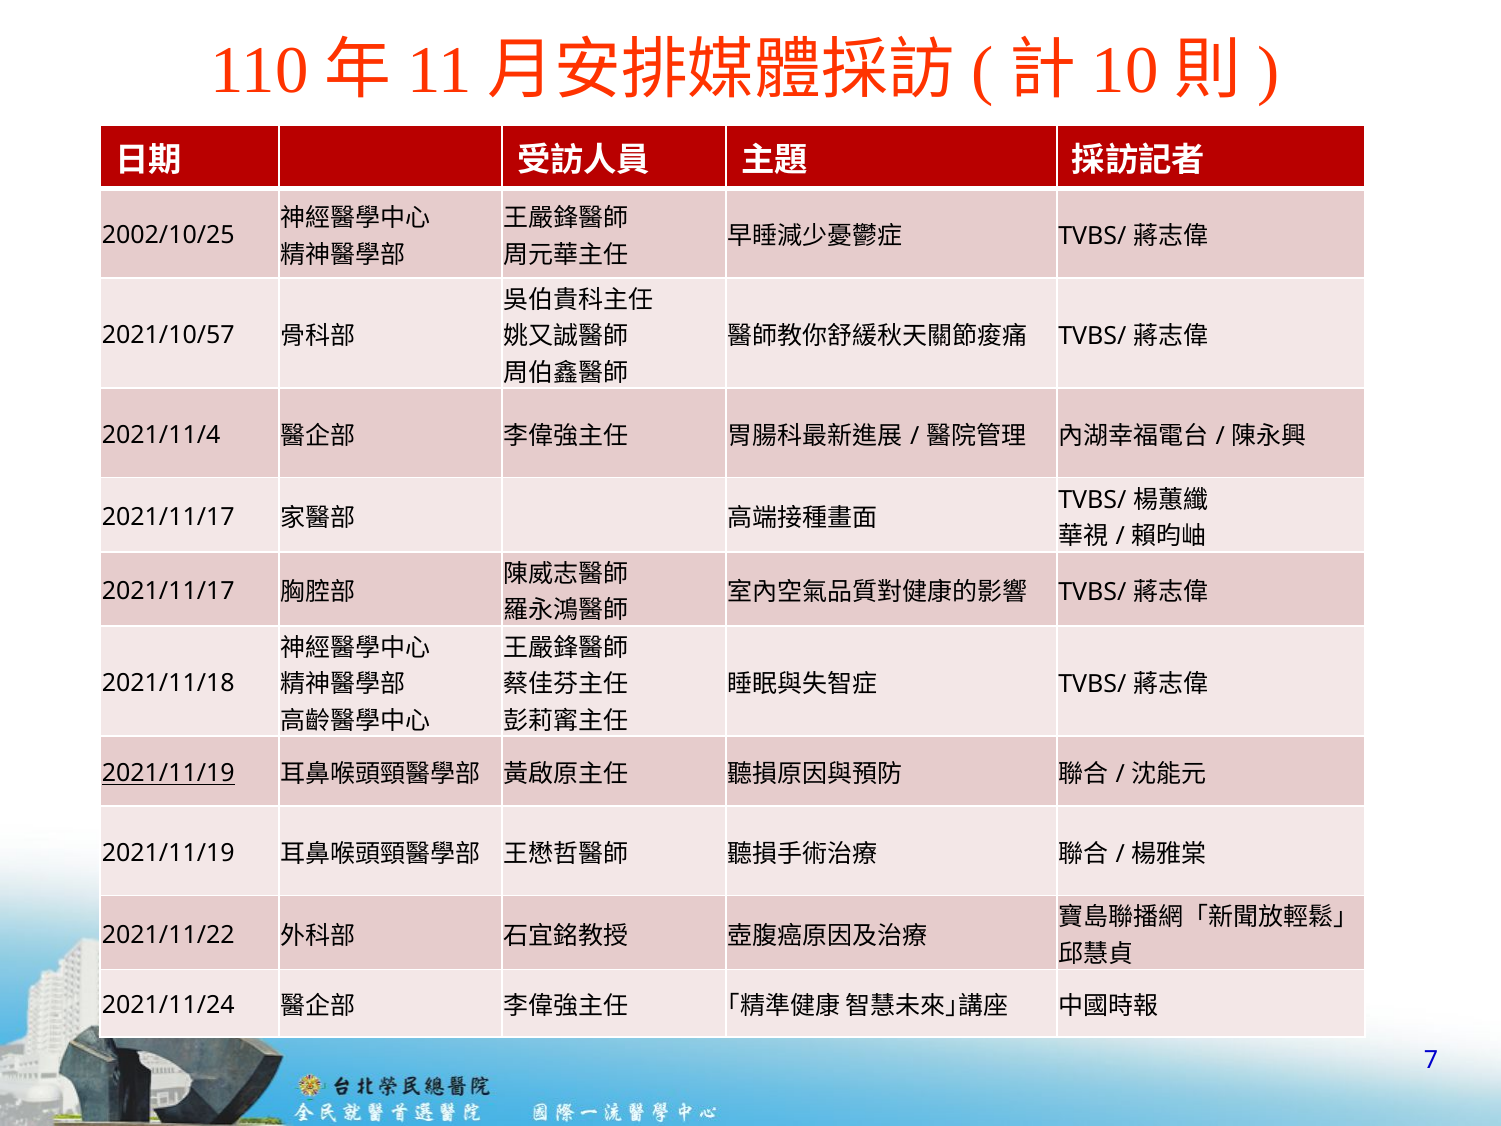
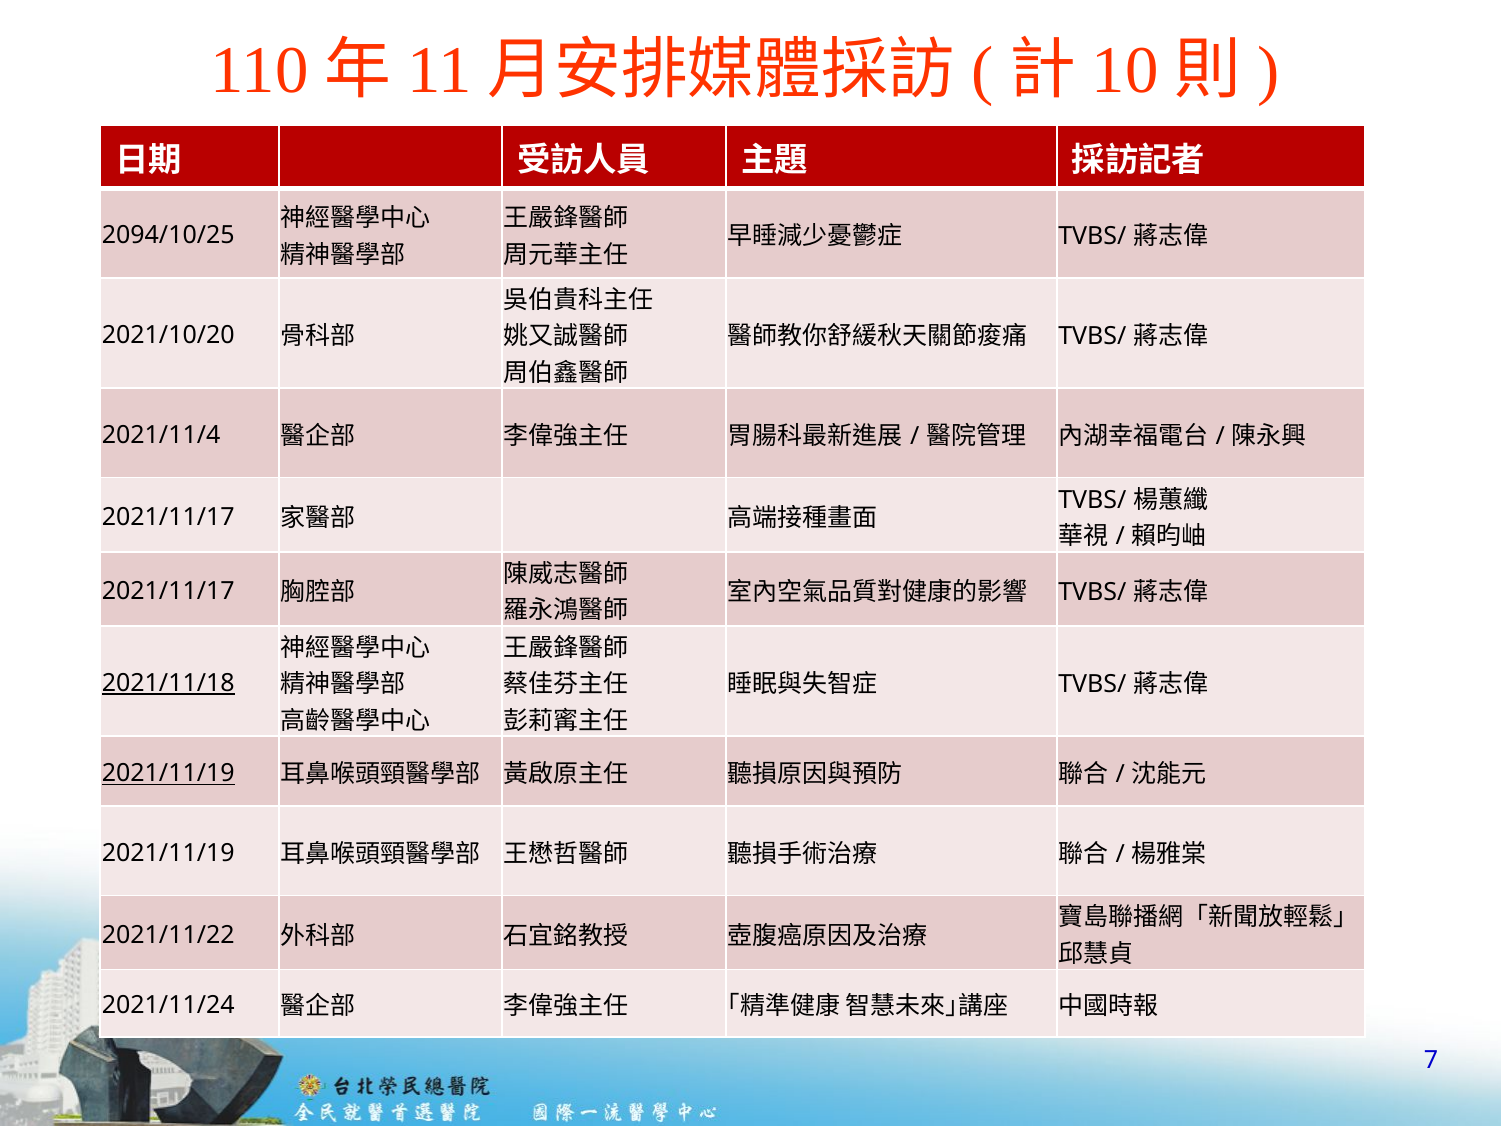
2002/10/25: 2002/10/25 -> 2094/10/25
2021/10/57: 2021/10/57 -> 2021/10/20
2021/11/18 underline: none -> present
